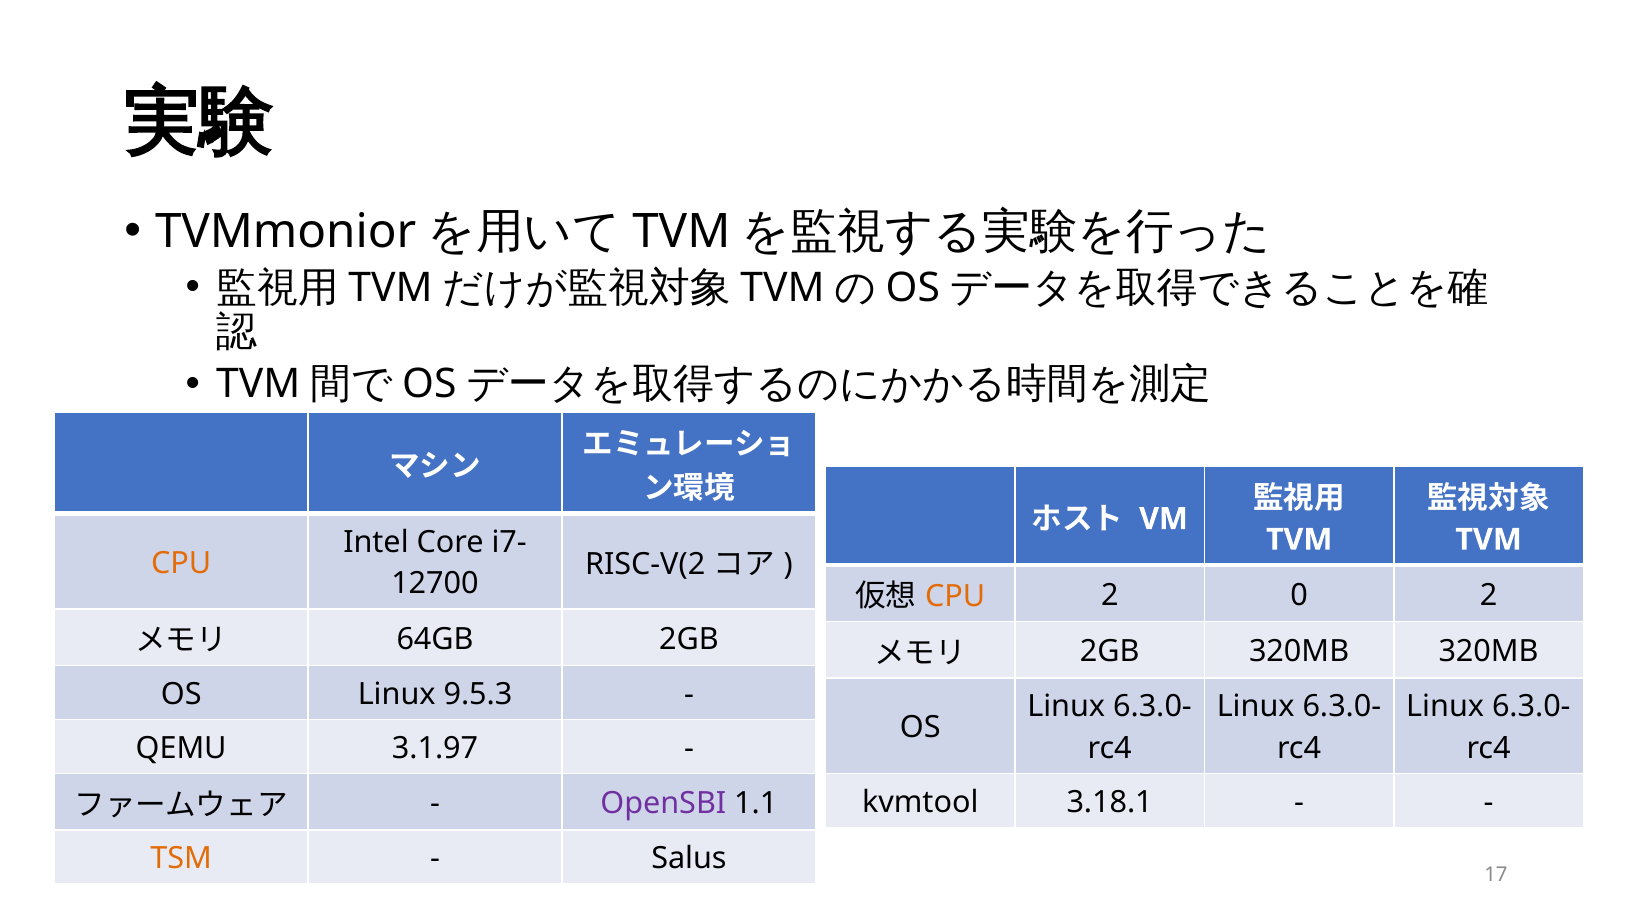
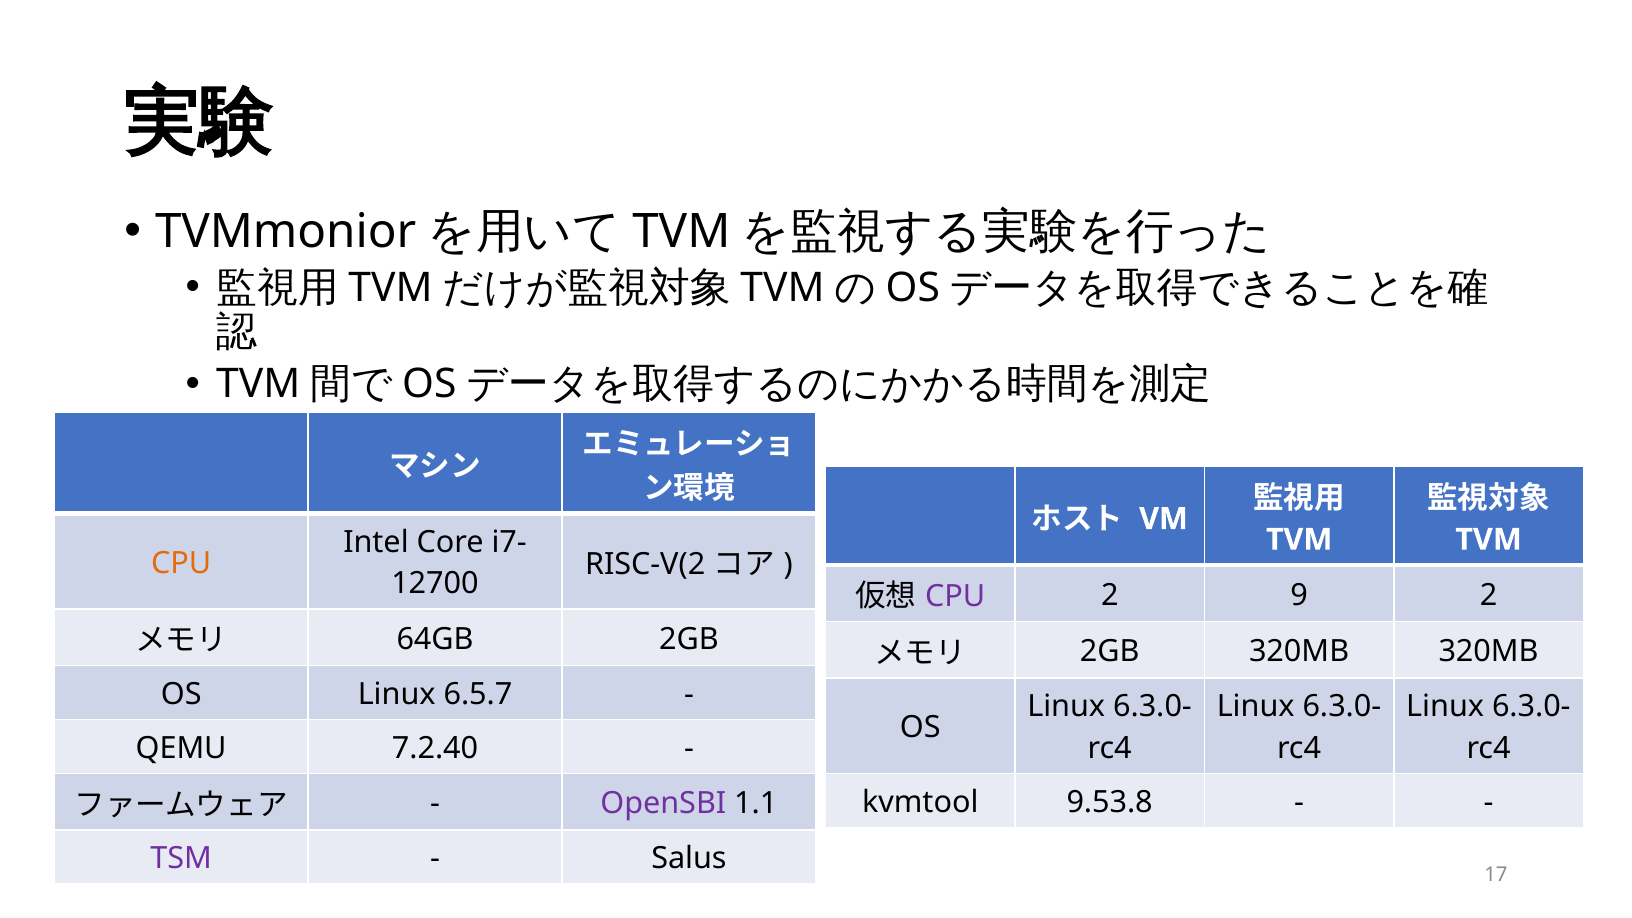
CPU at (955, 596) colour: orange -> purple
0: 0 -> 9
9.5.3: 9.5.3 -> 6.5.7
3.1.97: 3.1.97 -> 7.2.40
3.18.1: 3.18.1 -> 9.53.8
TSM colour: orange -> purple
